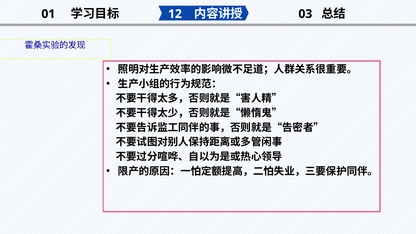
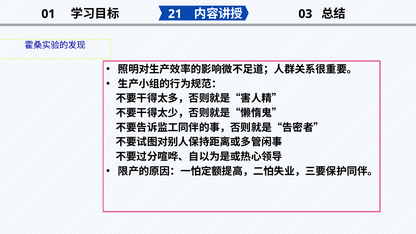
12: 12 -> 21
